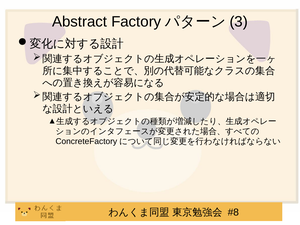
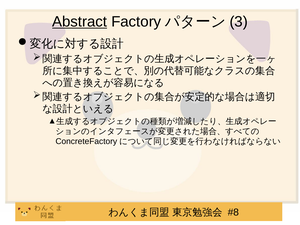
Abstract underline: none -> present
